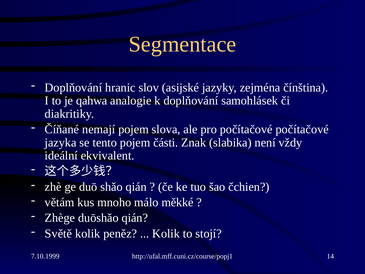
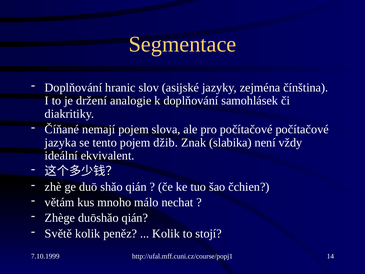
qahwa: qahwa -> držení
části: části -> džib
měkké: měkké -> nechat
